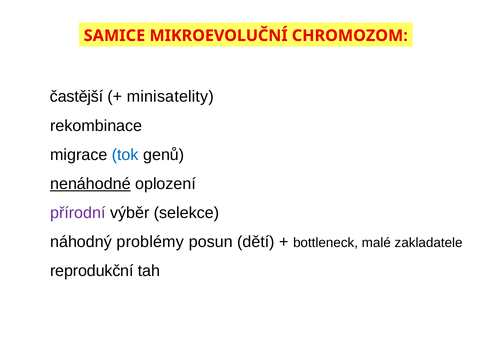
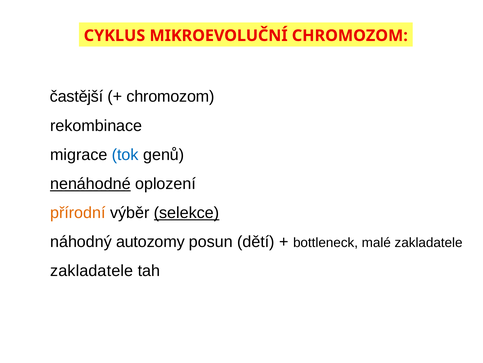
SAMICE: SAMICE -> CYKLUS
minisatelity at (170, 96): minisatelity -> chromozom
přírodní colour: purple -> orange
selekce underline: none -> present
problémy: problémy -> autozomy
reprodukční at (92, 270): reprodukční -> zakladatele
